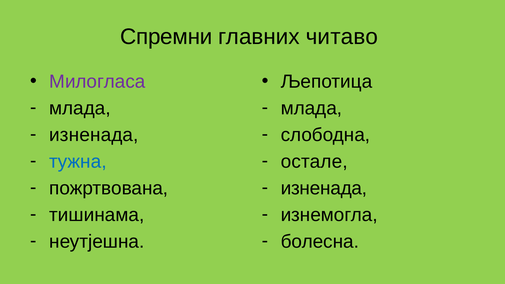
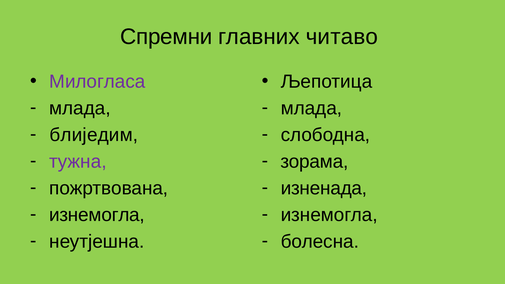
изненада at (94, 135): изненада -> блиједим
тужна colour: blue -> purple
остале: остале -> зорама
тишинама at (97, 215): тишинама -> изнемогла
